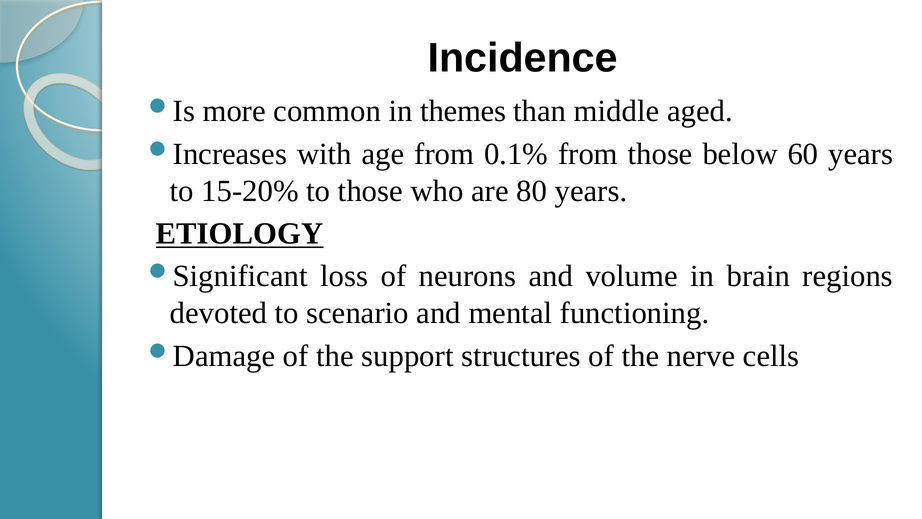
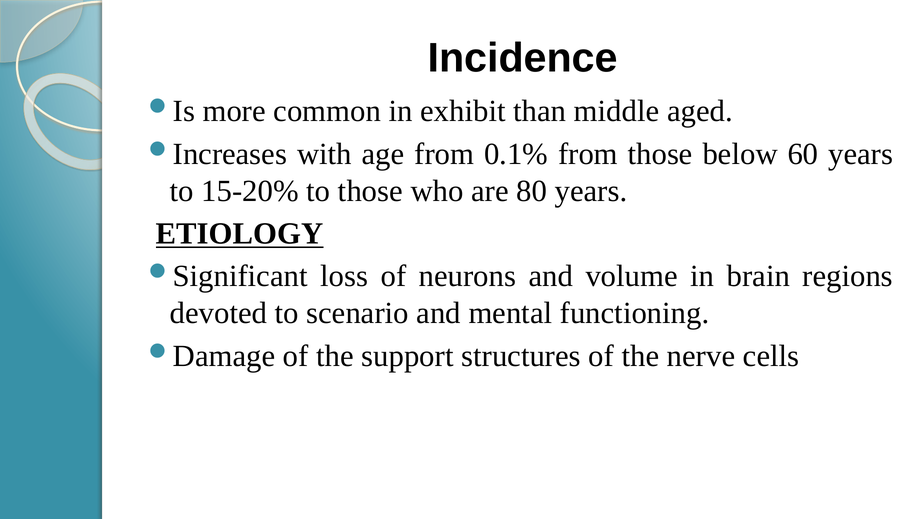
themes: themes -> exhibit
